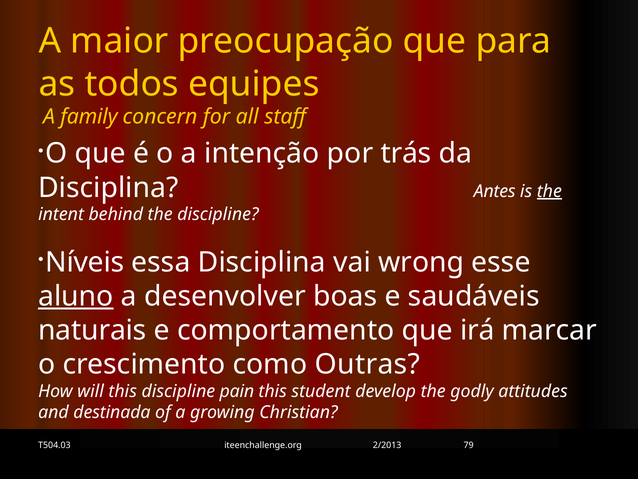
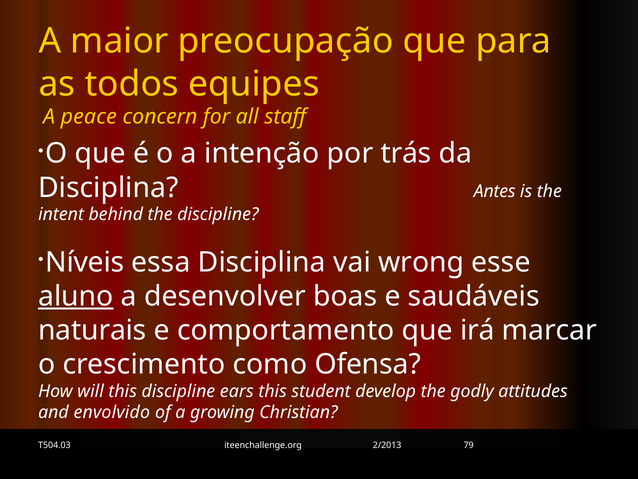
family: family -> peace
the at (549, 191) underline: present -> none
Outras: Outras -> Ofensa
pain: pain -> ears
destinada: destinada -> envolvido
